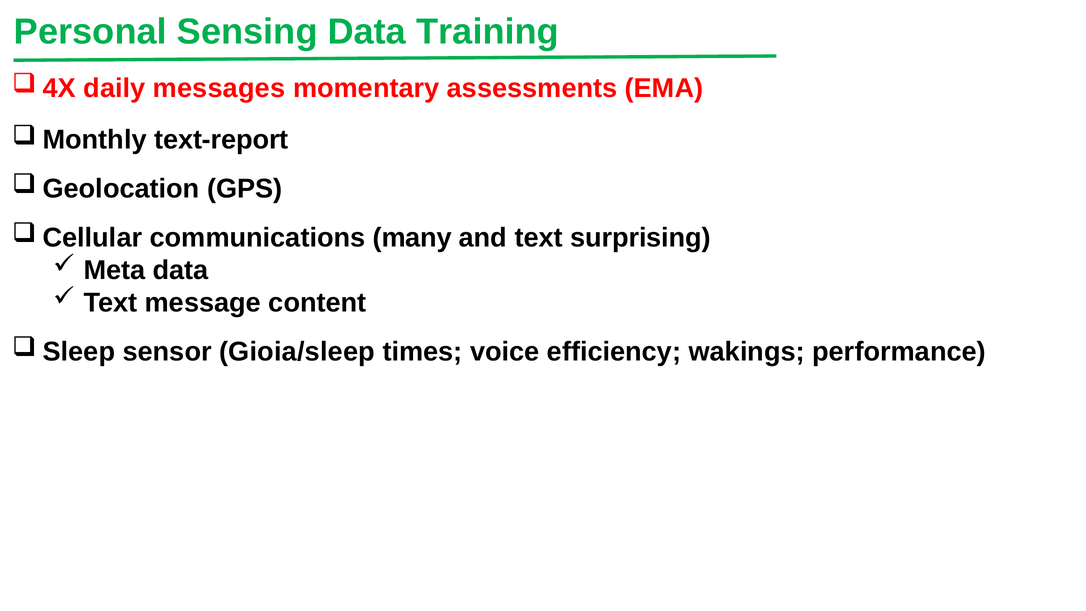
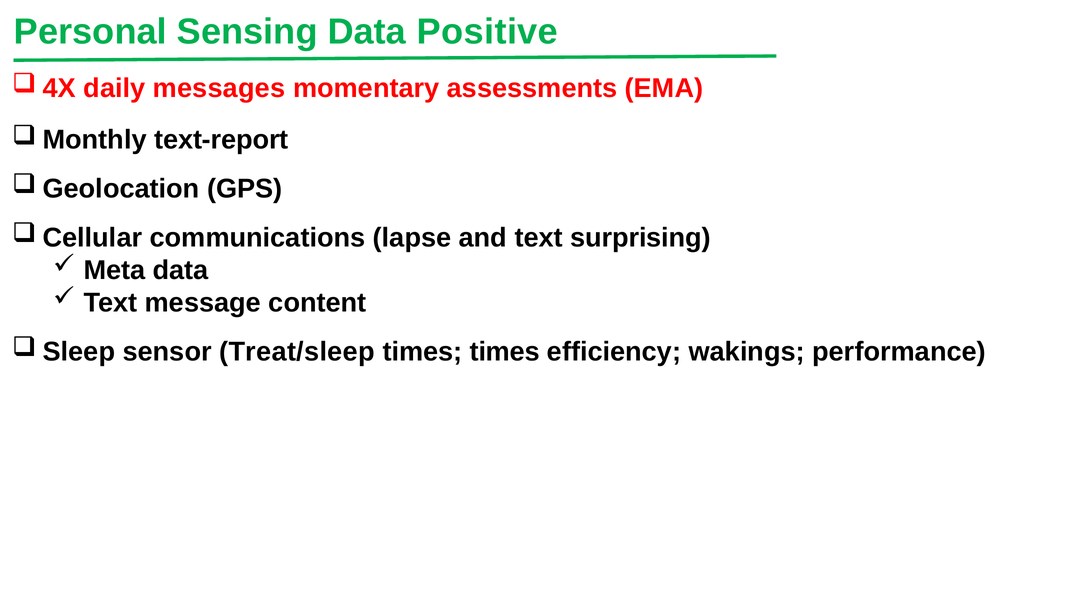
Training: Training -> Positive
many: many -> lapse
Gioia/sleep: Gioia/sleep -> Treat/sleep
times voice: voice -> times
